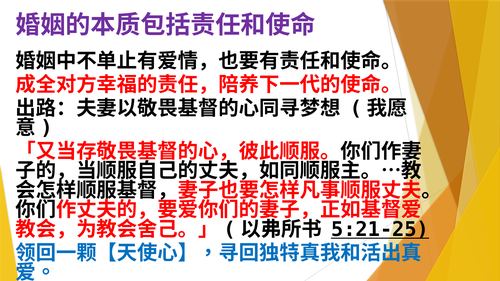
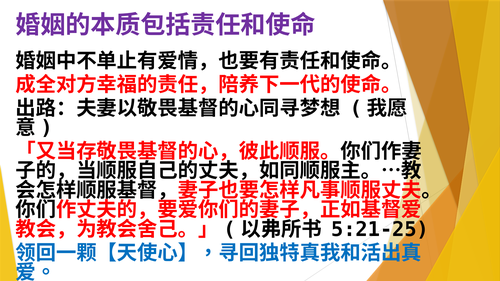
5:21-25 underline: present -> none
